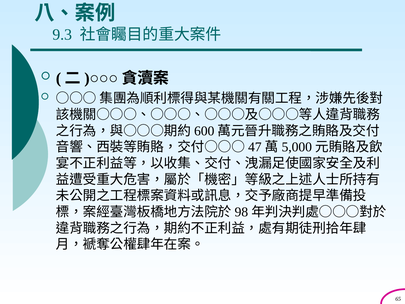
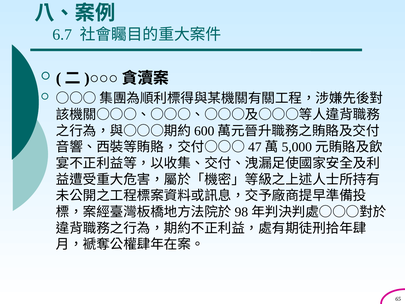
9.3: 9.3 -> 6.7
